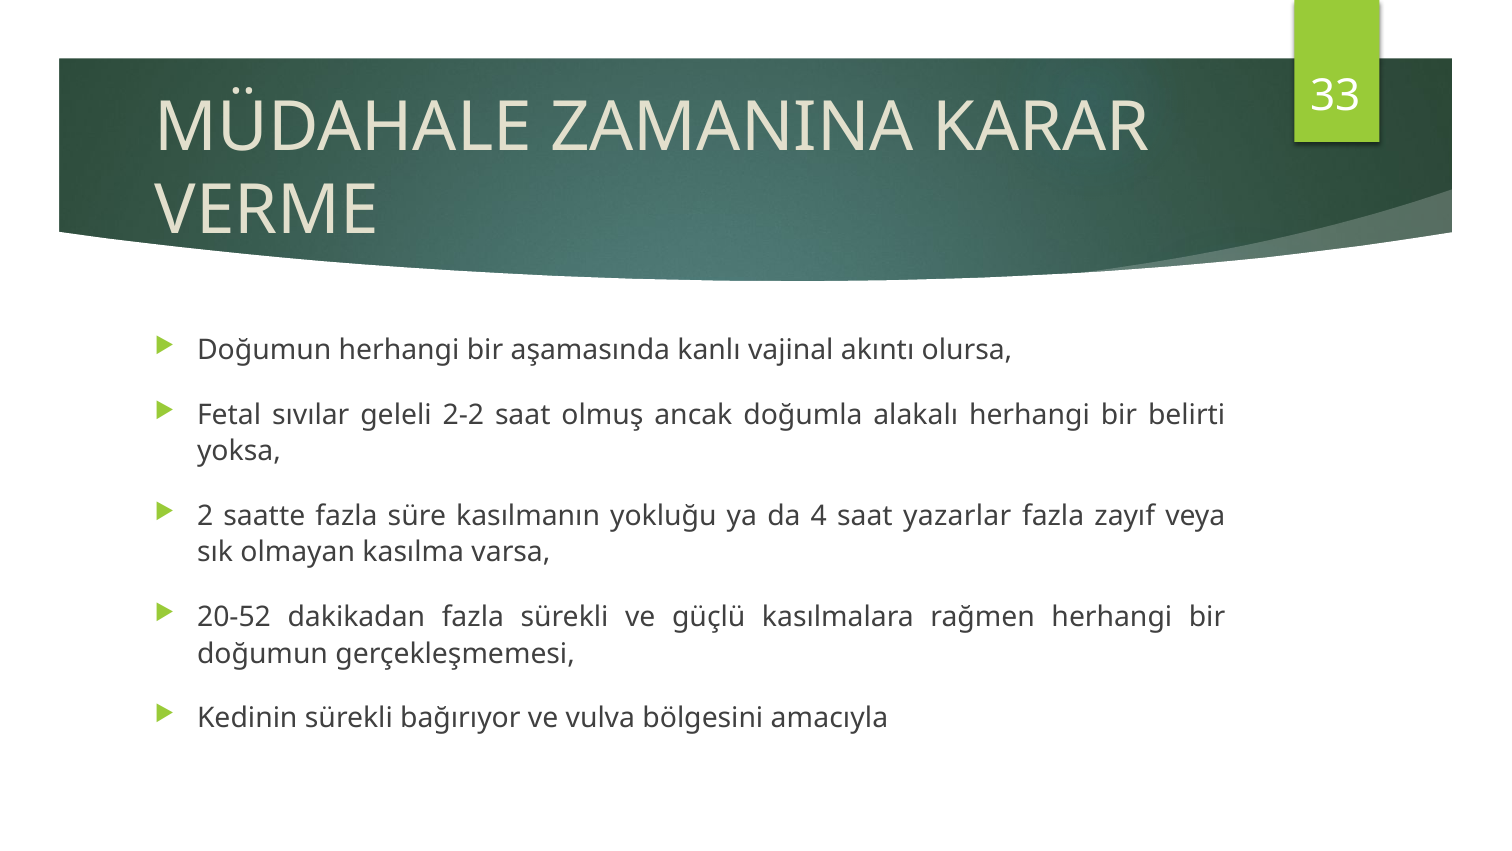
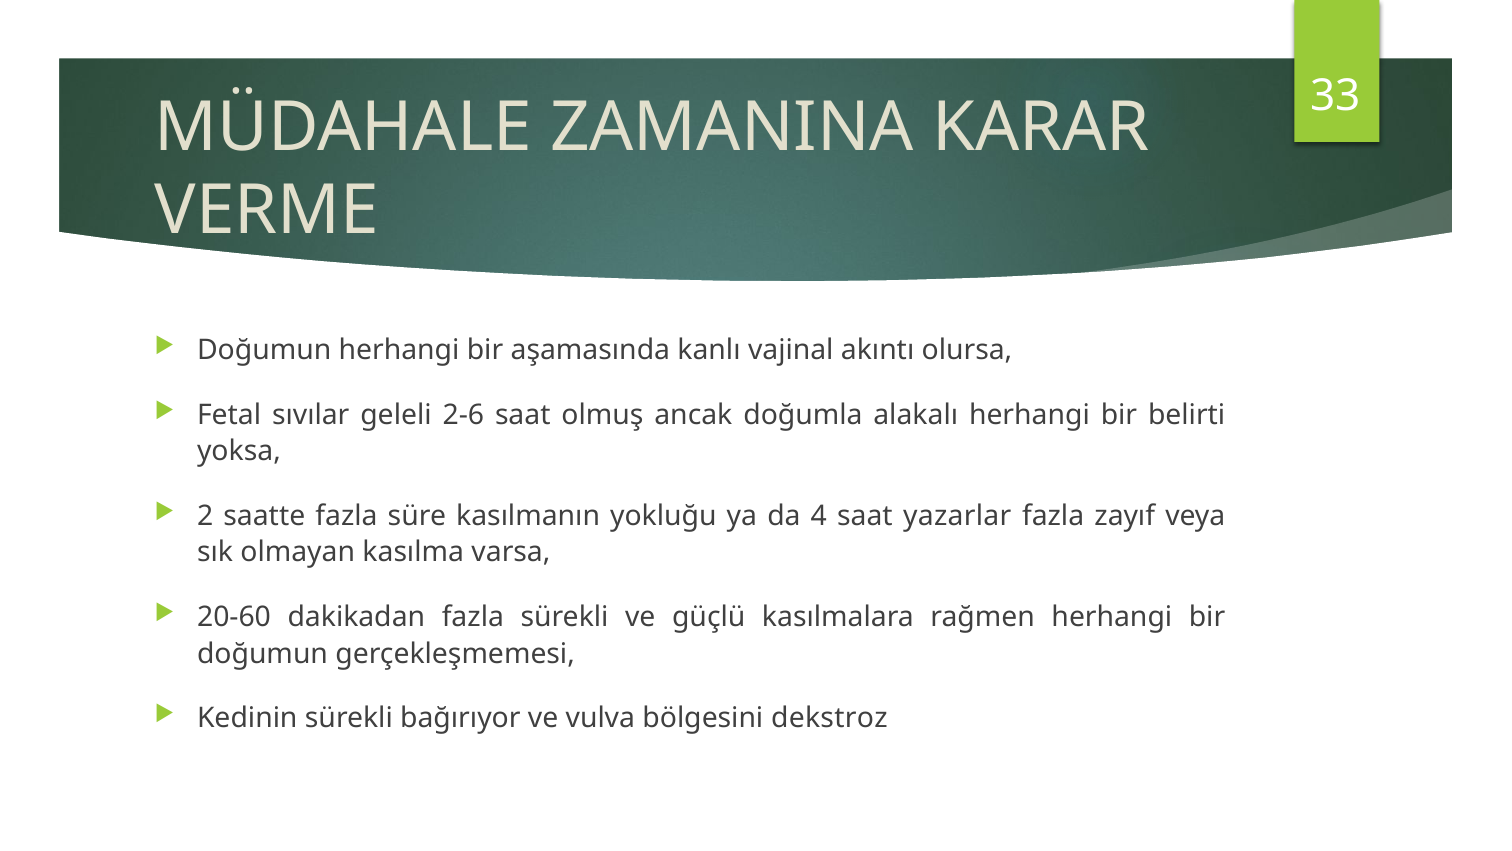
2-2: 2-2 -> 2-6
20-52: 20-52 -> 20-60
amacıyla: amacıyla -> dekstroz
